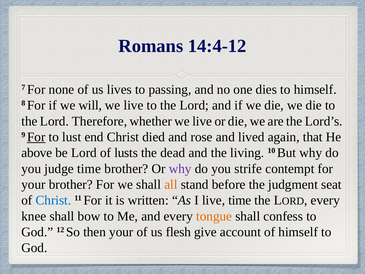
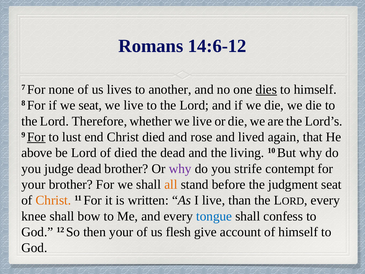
14:4-12: 14:4-12 -> 14:6-12
passing: passing -> another
dies underline: none -> present
we will: will -> seat
of lusts: lusts -> died
judge time: time -> dead
Christ at (53, 200) colour: blue -> orange
live time: time -> than
tongue colour: orange -> blue
